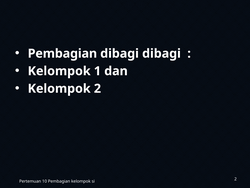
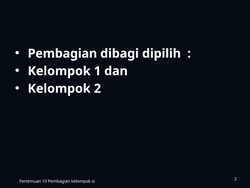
dibagi dibagi: dibagi -> dipilih
